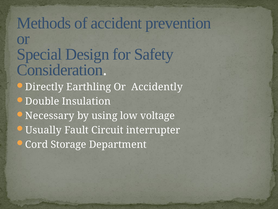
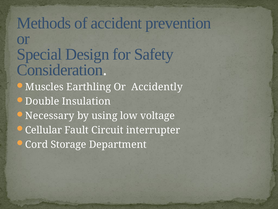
Directly: Directly -> Muscles
Usually: Usually -> Cellular
